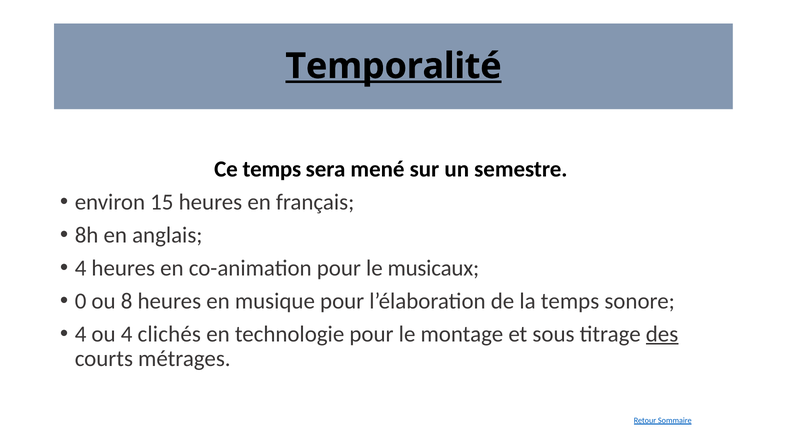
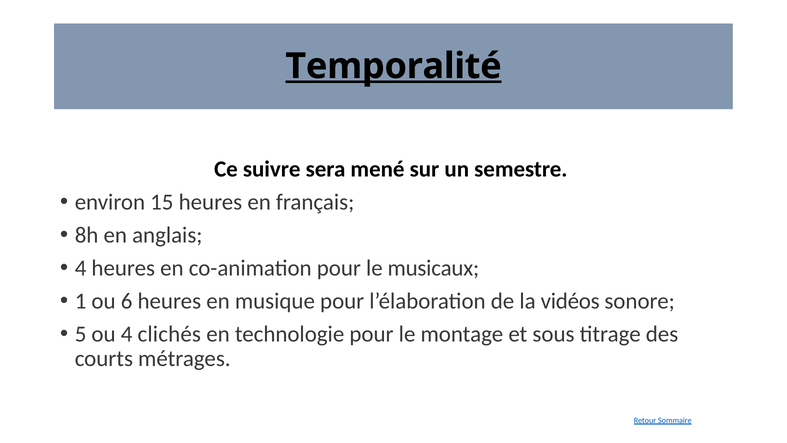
Ce temps: temps -> suivre
0: 0 -> 1
8: 8 -> 6
la temps: temps -> vidéos
4 at (81, 334): 4 -> 5
des underline: present -> none
